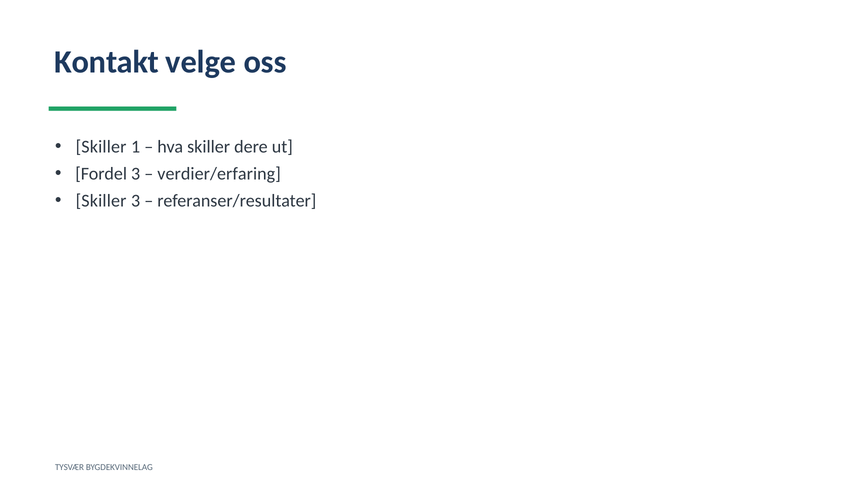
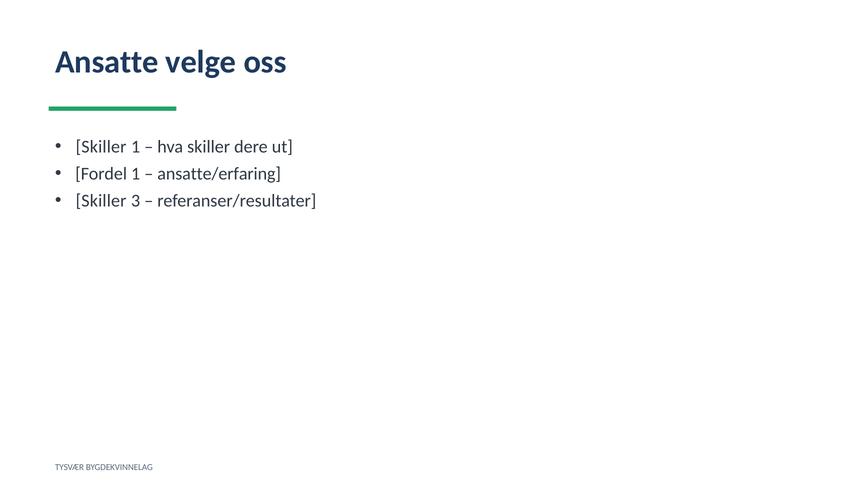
Kontakt: Kontakt -> Ansatte
Fordel 3: 3 -> 1
verdier/erfaring: verdier/erfaring -> ansatte/erfaring
